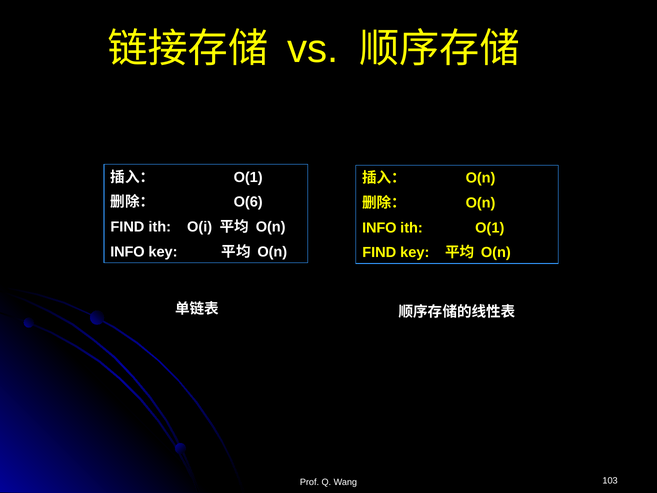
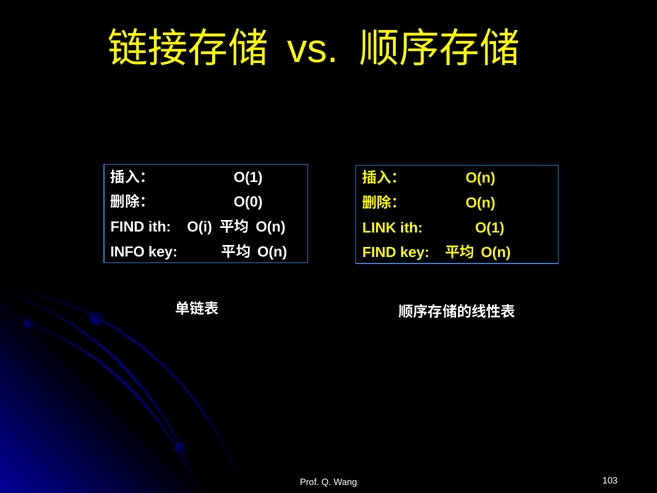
O(6: O(6 -> O(0
INFO at (379, 228): INFO -> LINK
